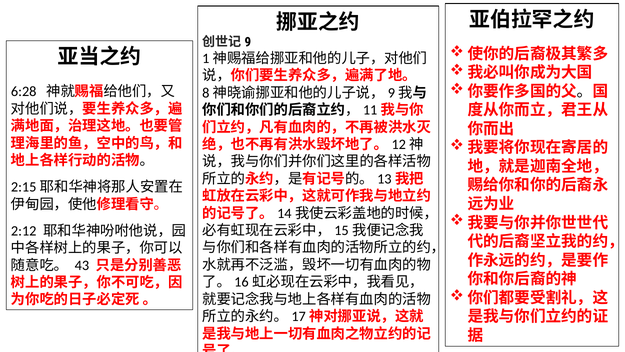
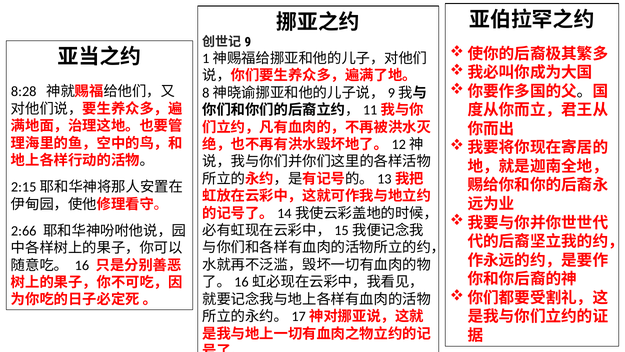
6:28: 6:28 -> 8:28
2:12: 2:12 -> 2:66
43: 43 -> 16
